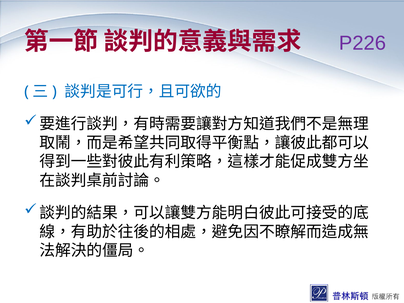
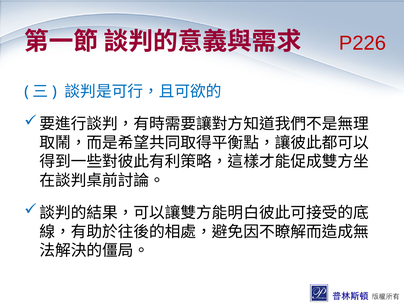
P226 colour: purple -> red
